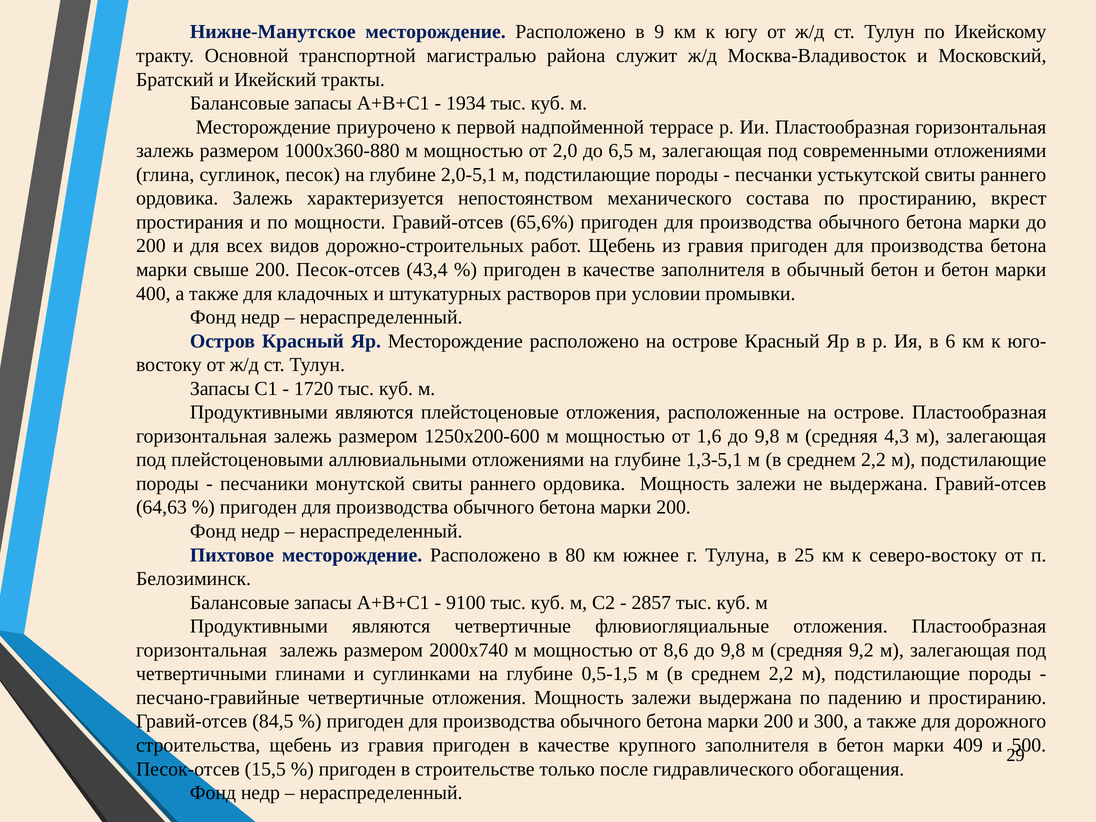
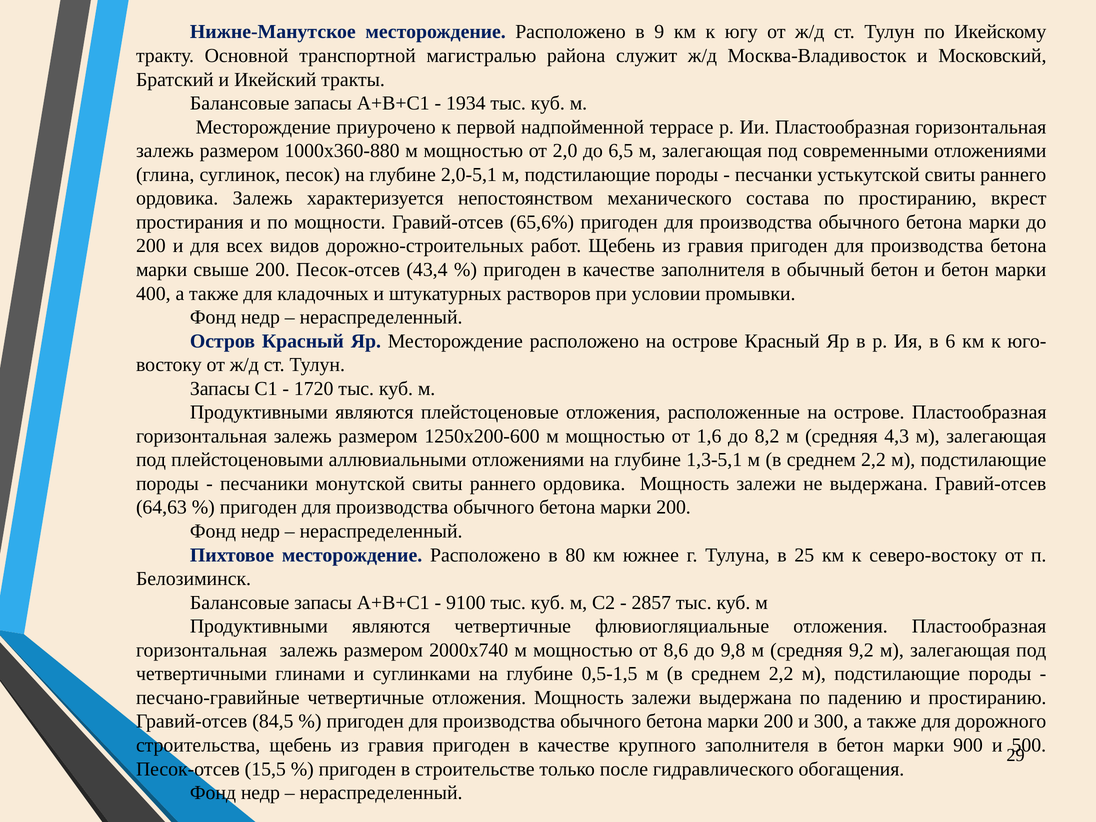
1,6 до 9,8: 9,8 -> 8,2
409: 409 -> 900
